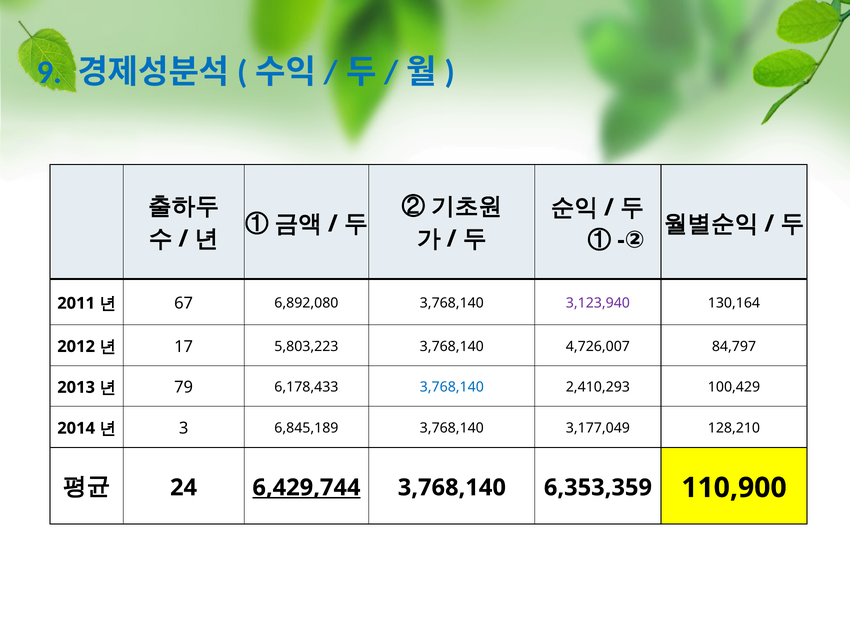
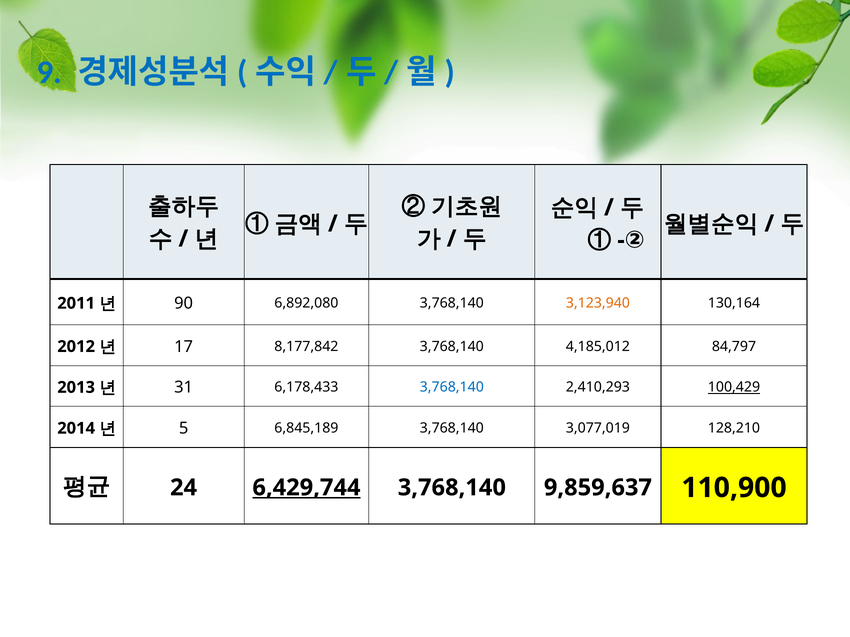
67: 67 -> 90
3,123,940 colour: purple -> orange
5,803,223: 5,803,223 -> 8,177,842
4,726,007: 4,726,007 -> 4,185,012
79: 79 -> 31
100,429 underline: none -> present
3: 3 -> 5
3,177,049: 3,177,049 -> 3,077,019
6,353,359: 6,353,359 -> 9,859,637
